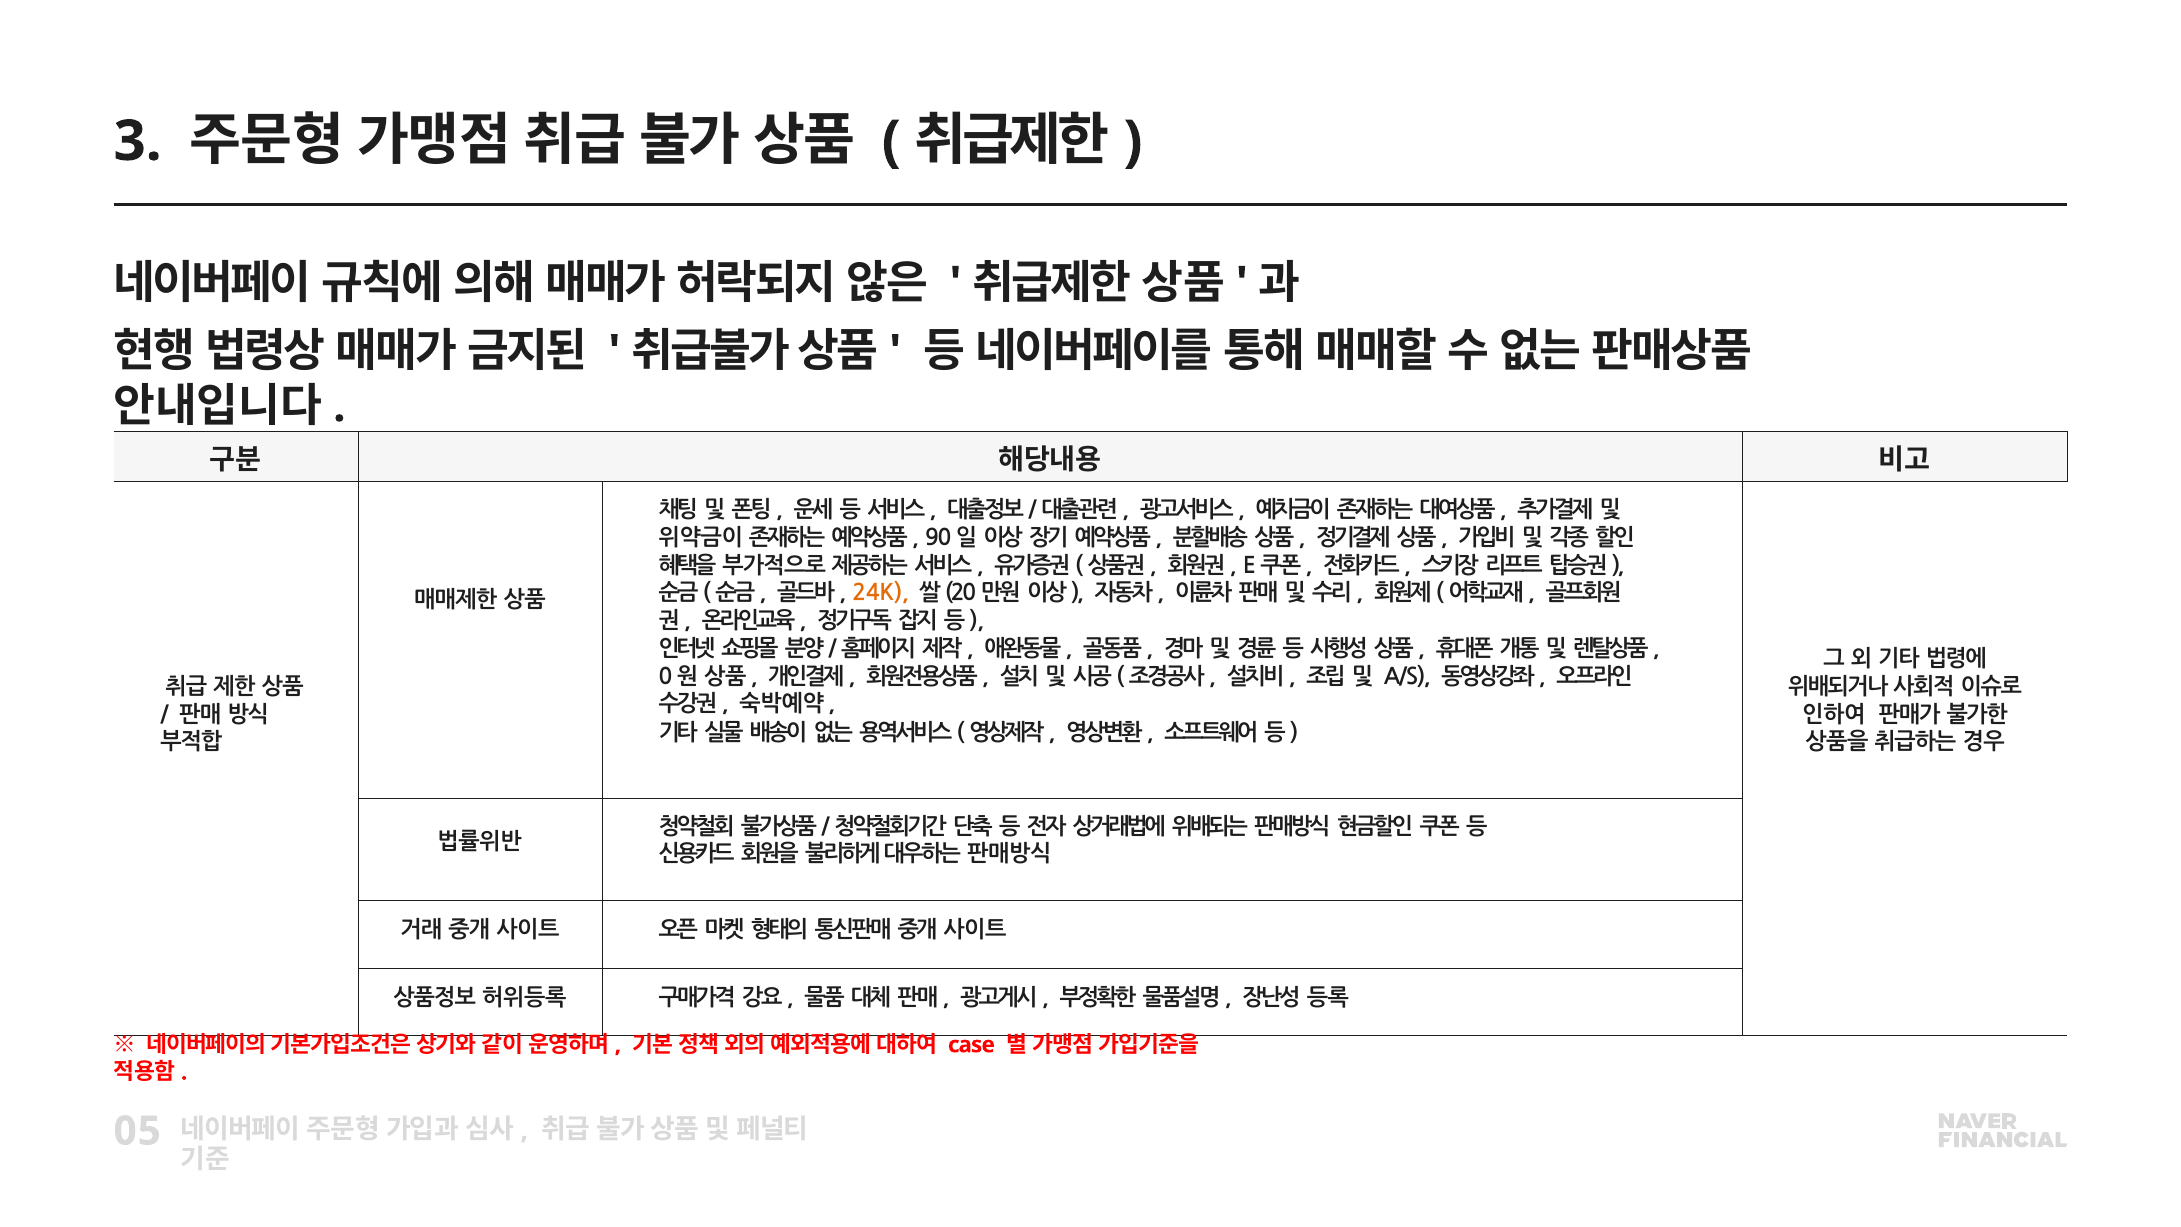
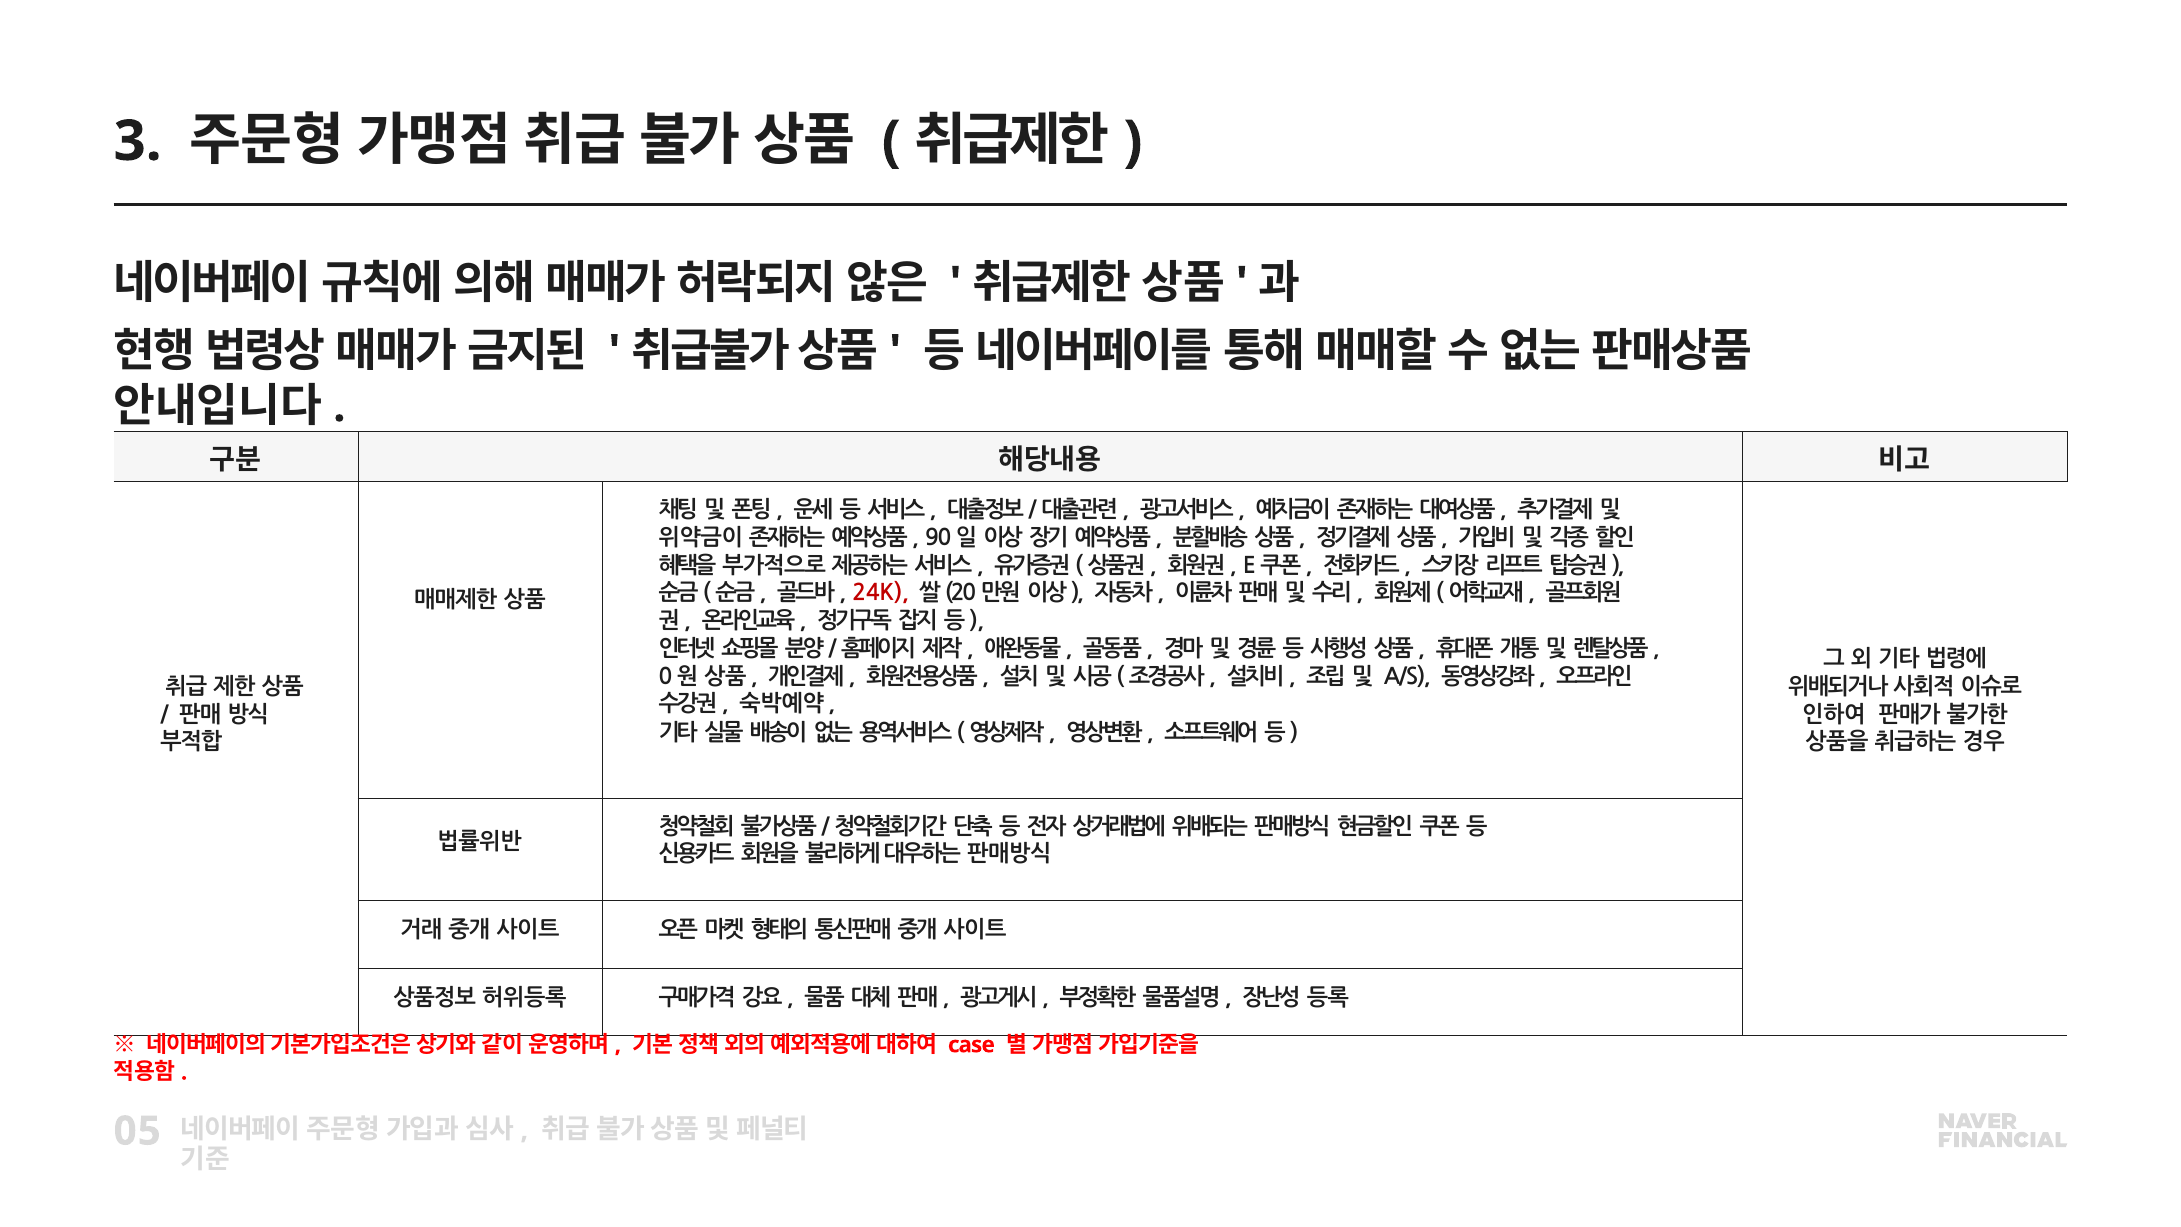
24K colour: orange -> red
